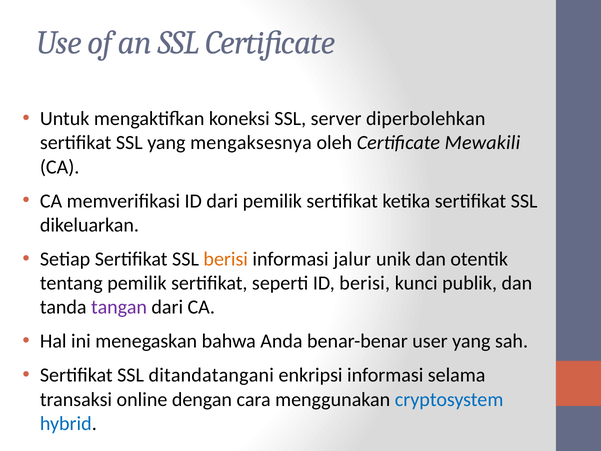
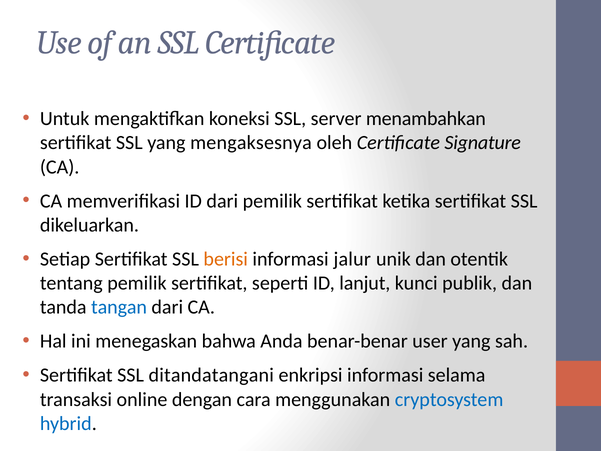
diperbolehkan: diperbolehkan -> menambahkan
Mewakili: Mewakili -> Signature
ID berisi: berisi -> lanjut
tangan colour: purple -> blue
